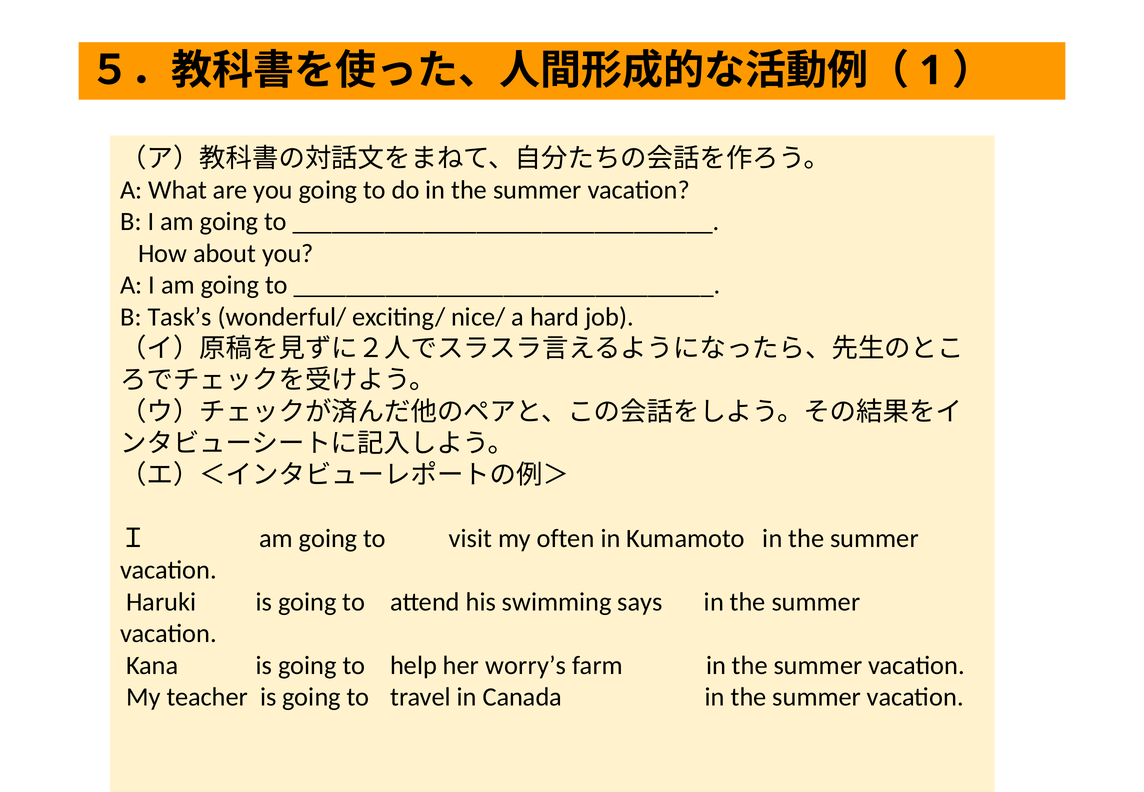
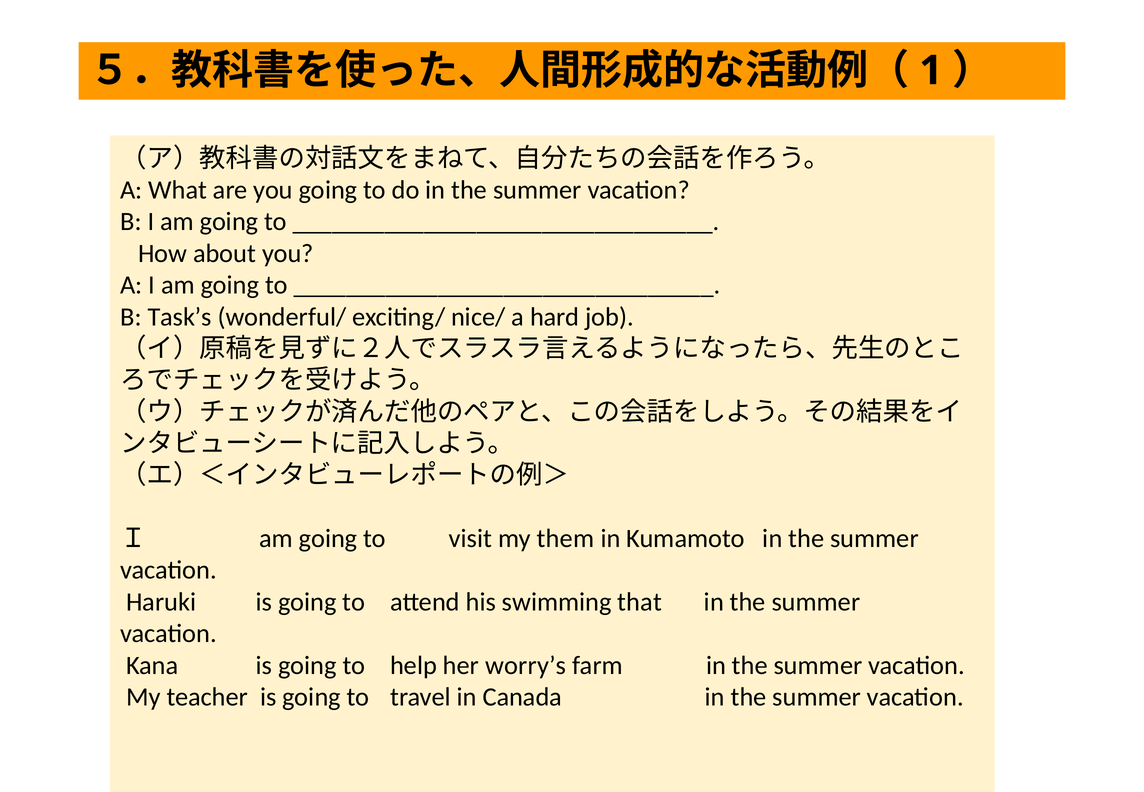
often: often -> them
says: says -> that
